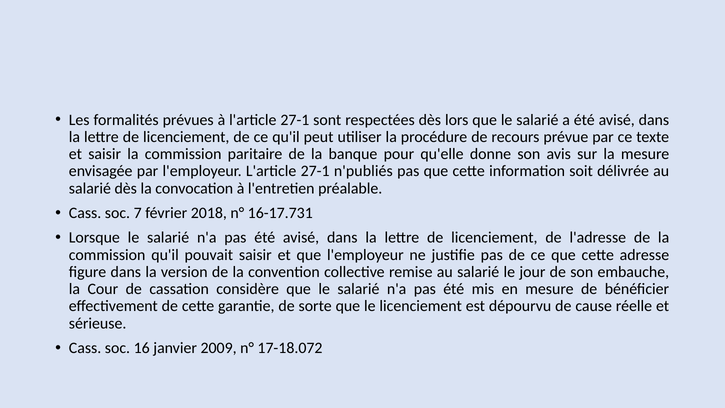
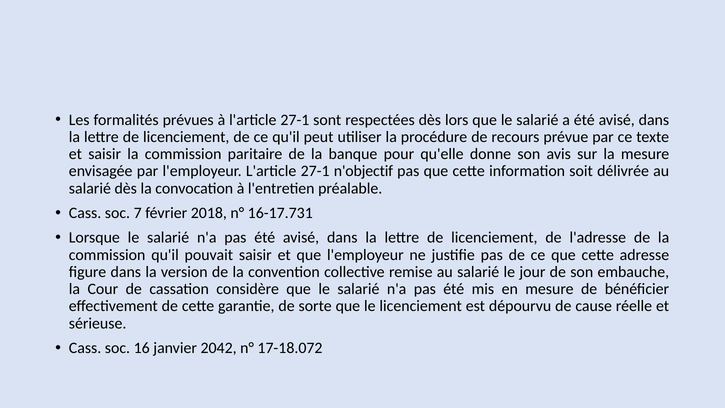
n'publiés: n'publiés -> n'objectif
2009: 2009 -> 2042
